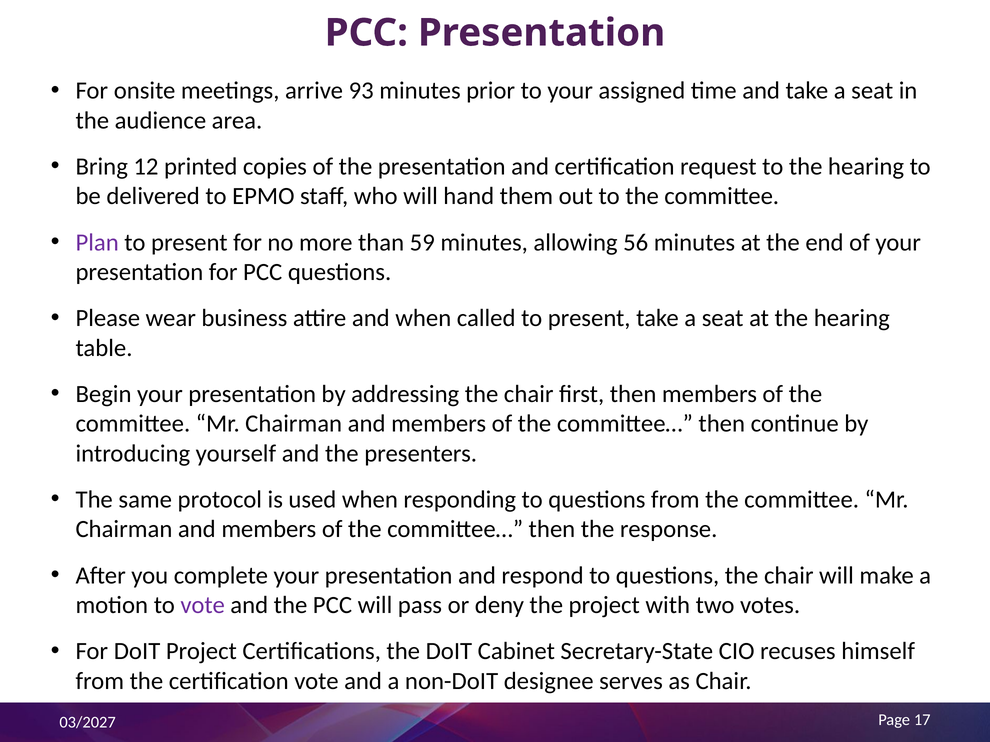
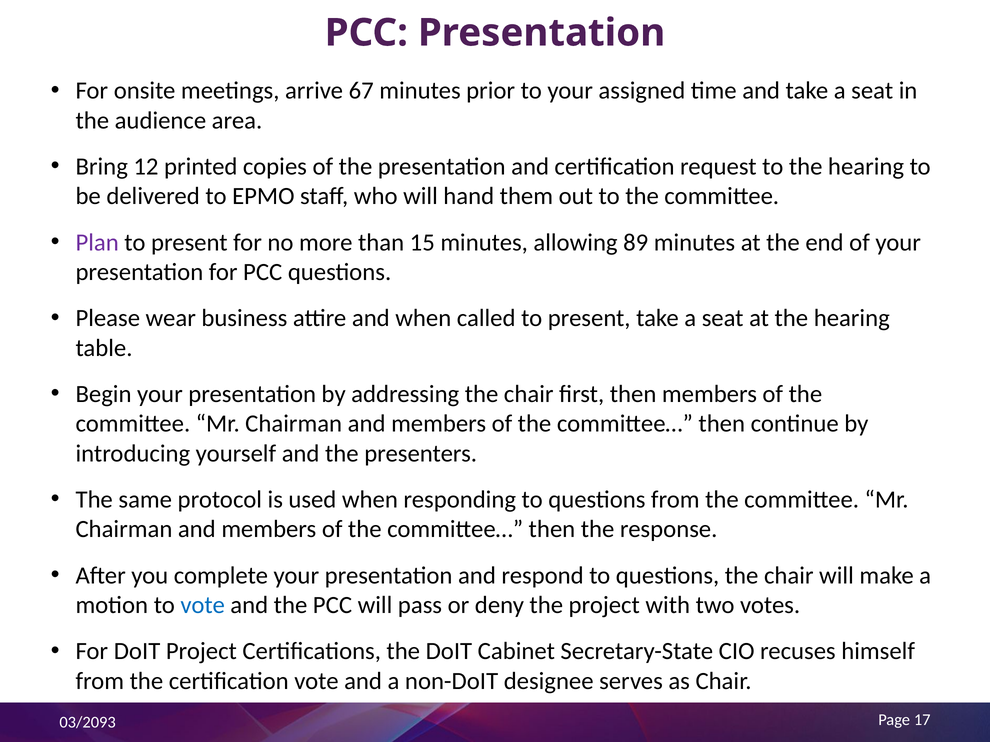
93: 93 -> 67
59: 59 -> 15
56: 56 -> 89
vote at (203, 606) colour: purple -> blue
03/2027: 03/2027 -> 03/2093
